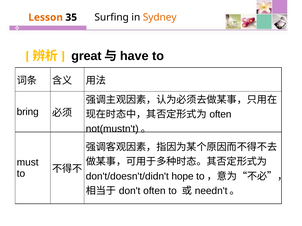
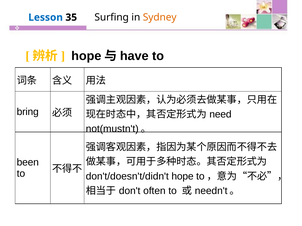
Lesson colour: orange -> blue
great at (86, 56): great -> hope
often at (220, 115): often -> need
must: must -> been
